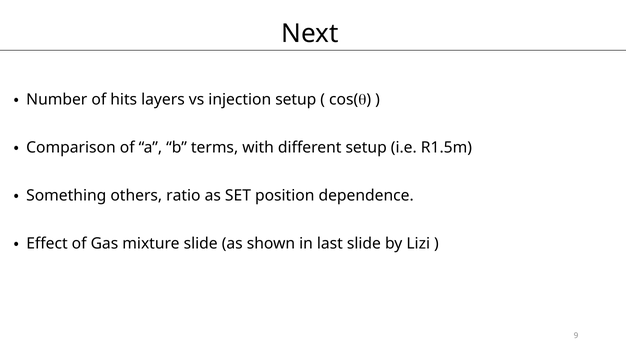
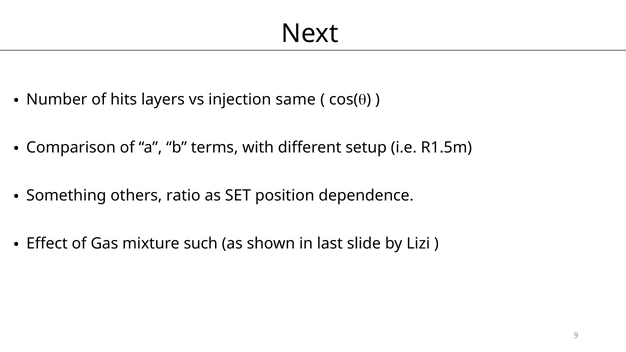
injection setup: setup -> same
mixture slide: slide -> such
